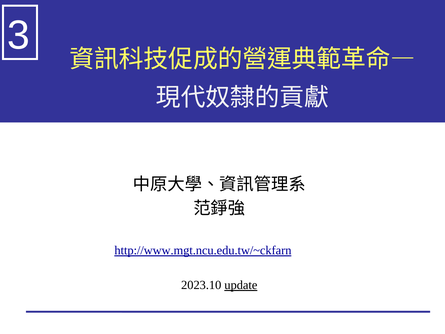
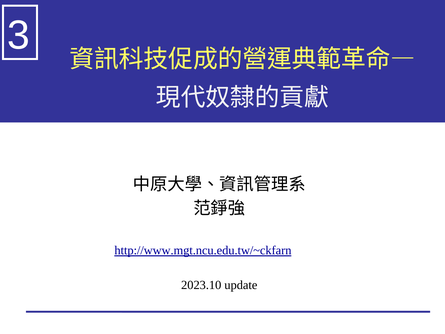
update underline: present -> none
